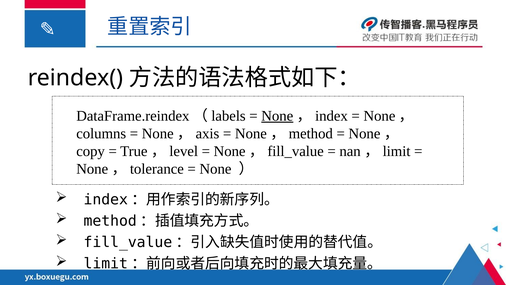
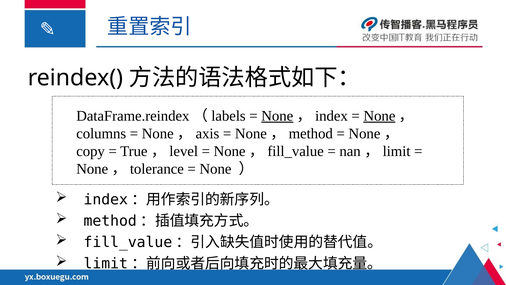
None at (379, 116) underline: none -> present
